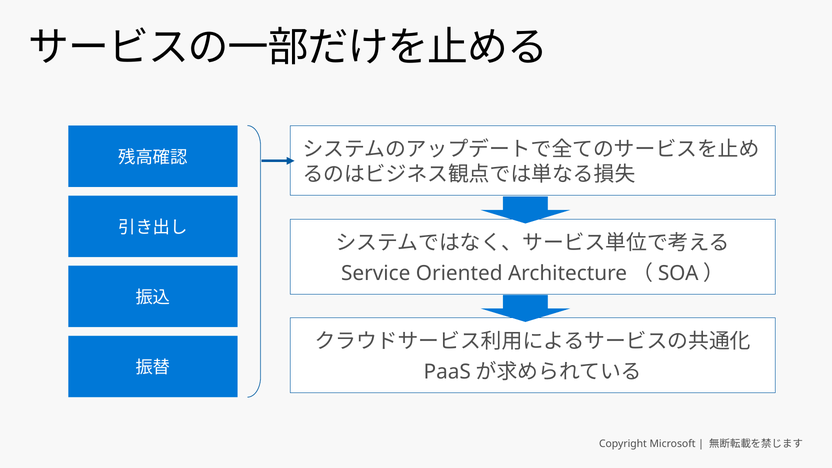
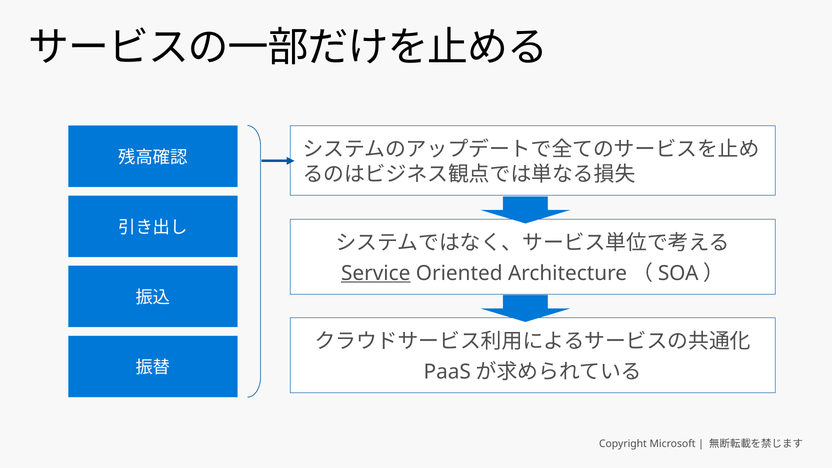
Service underline: none -> present
